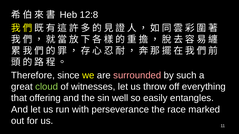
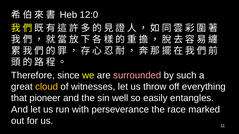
12:8: 12:8 -> 12:0
cloud colour: light green -> yellow
offering: offering -> pioneer
